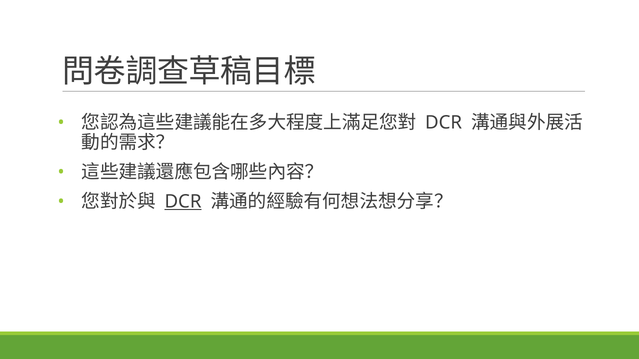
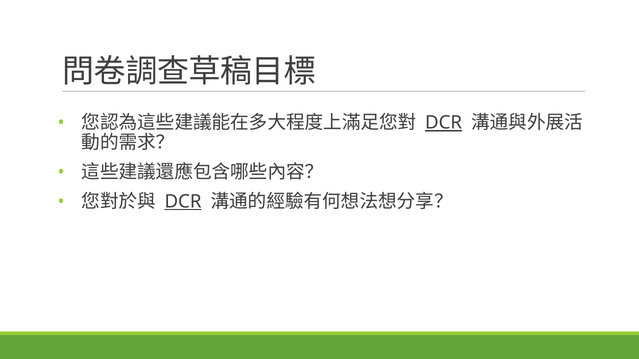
DCR at (444, 123) underline: none -> present
